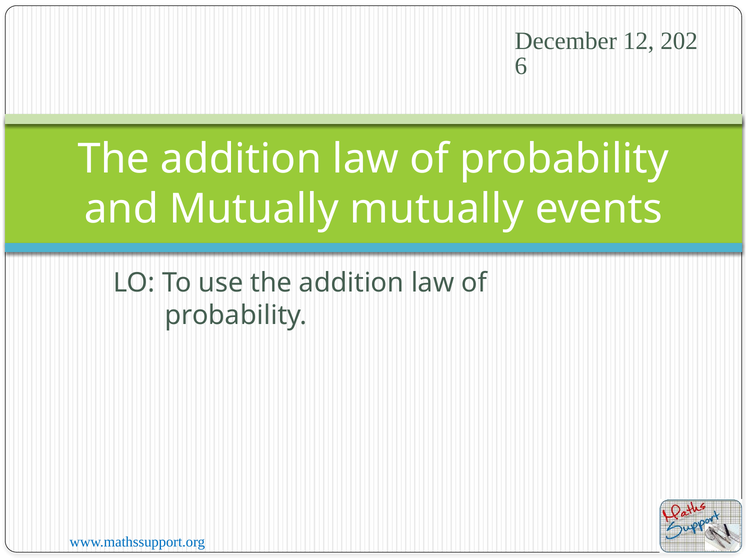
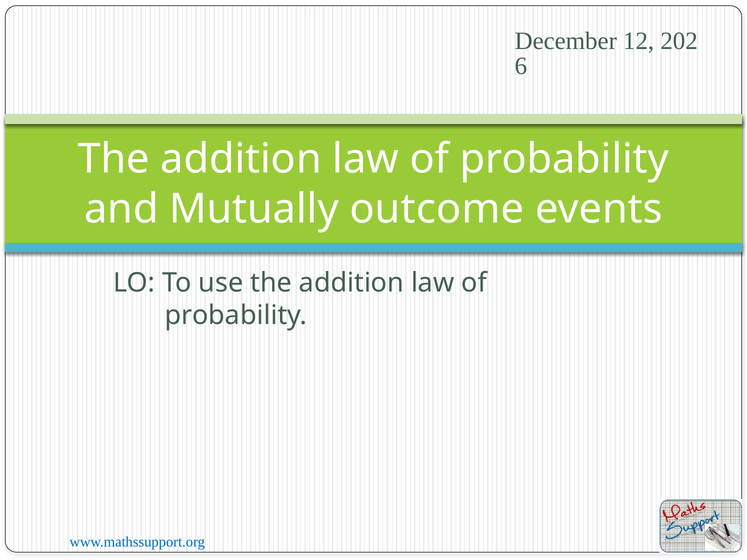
Mutually mutually: mutually -> outcome
